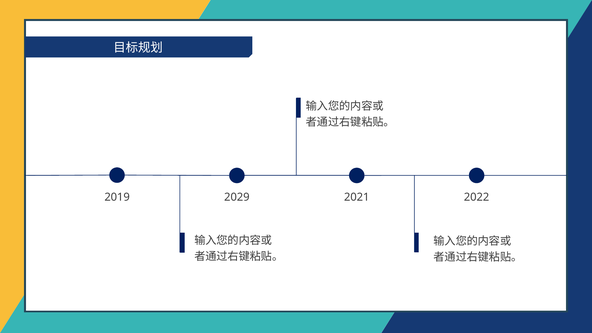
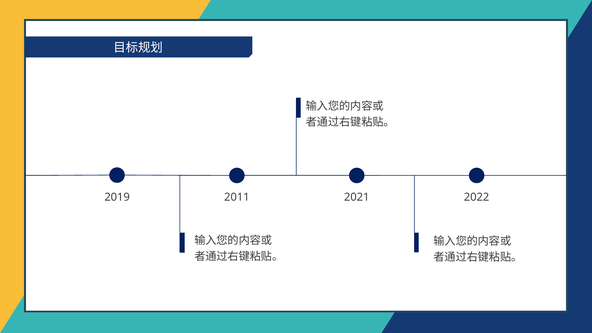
2029: 2029 -> 2011
